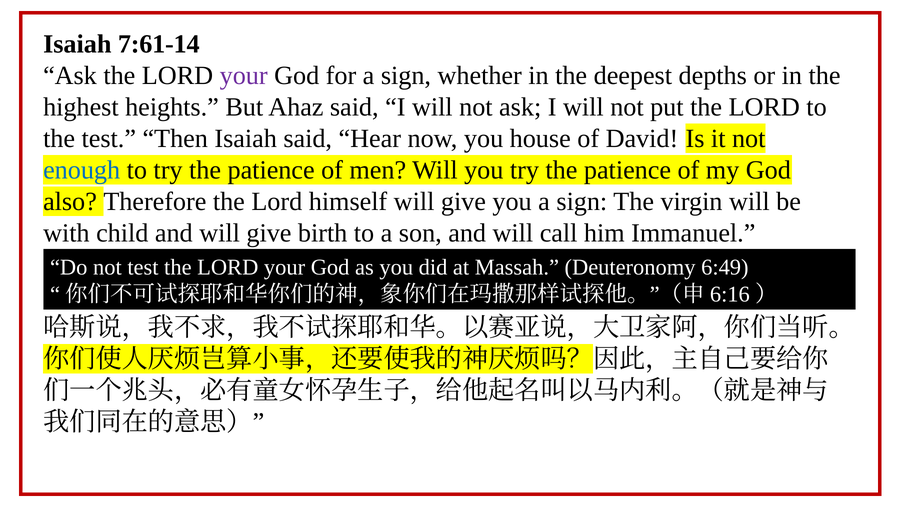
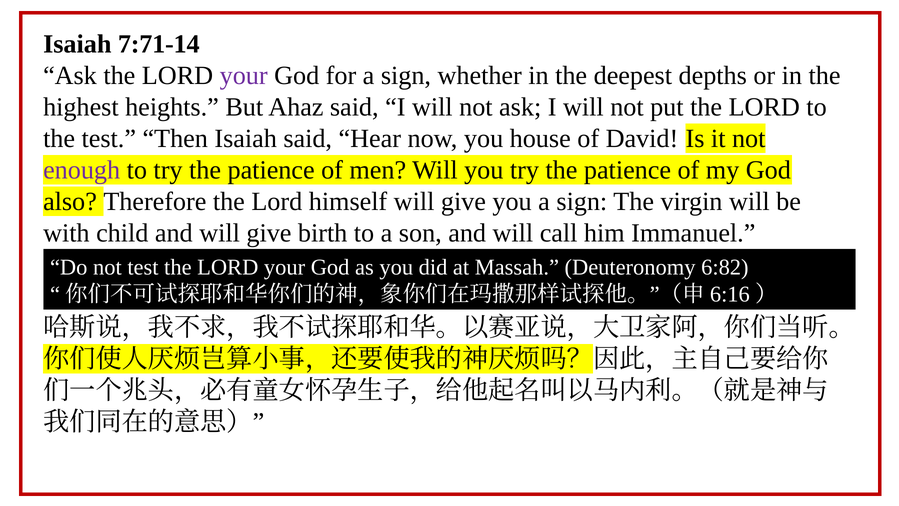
7:61-14: 7:61-14 -> 7:71-14
enough colour: blue -> purple
6:49: 6:49 -> 6:82
